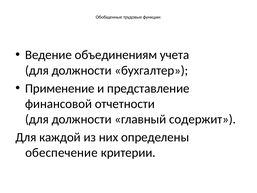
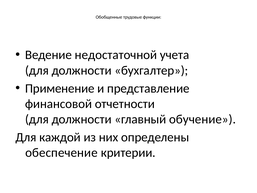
объединениям: объединениям -> недостаточной
содержит: содержит -> обучение
